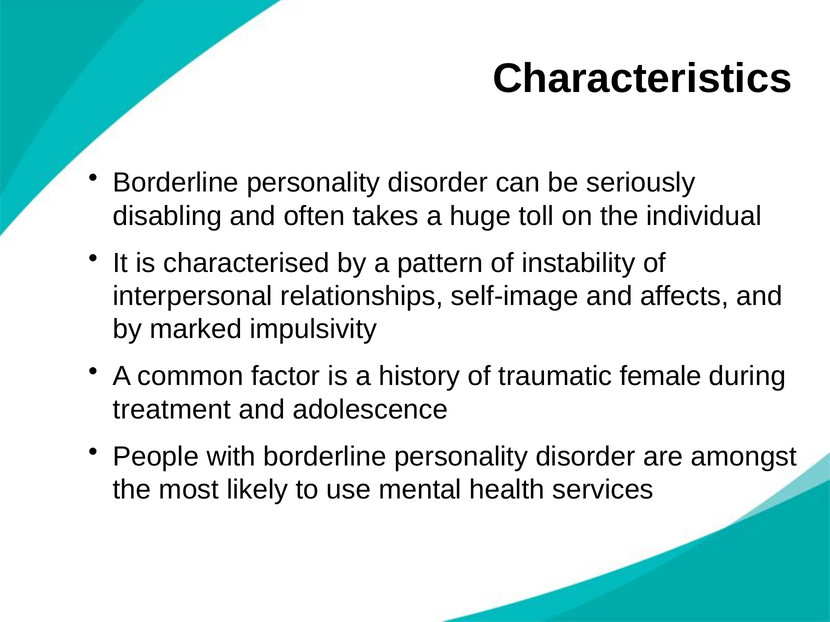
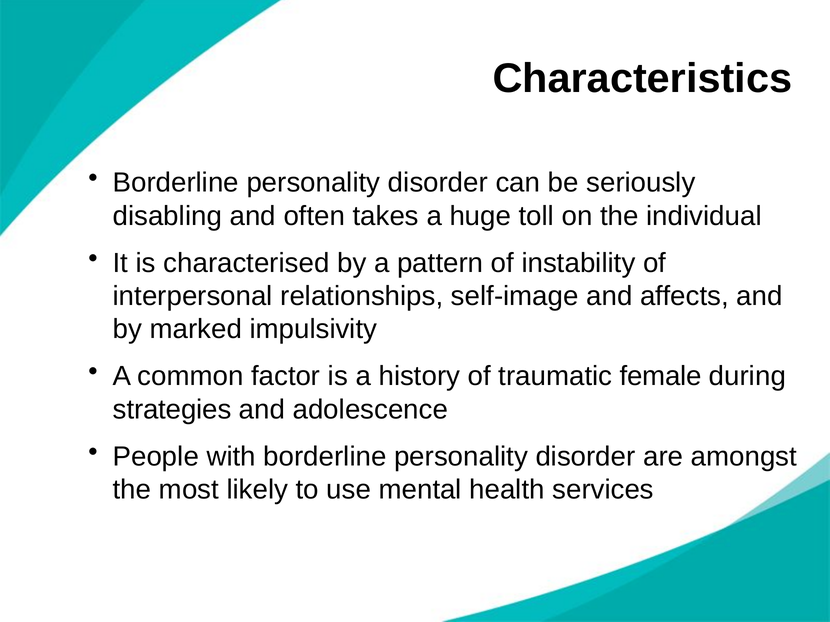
treatment: treatment -> strategies
